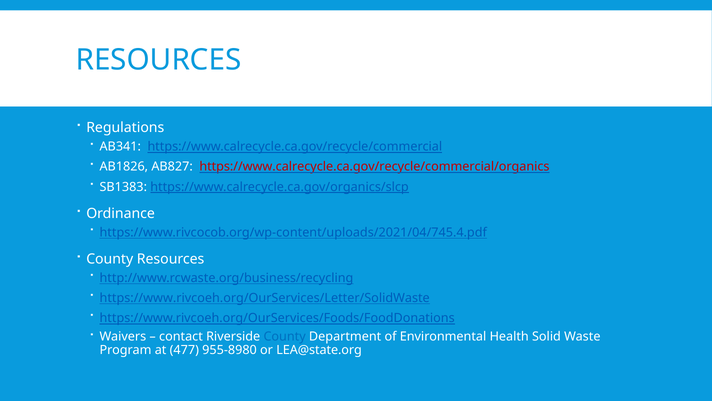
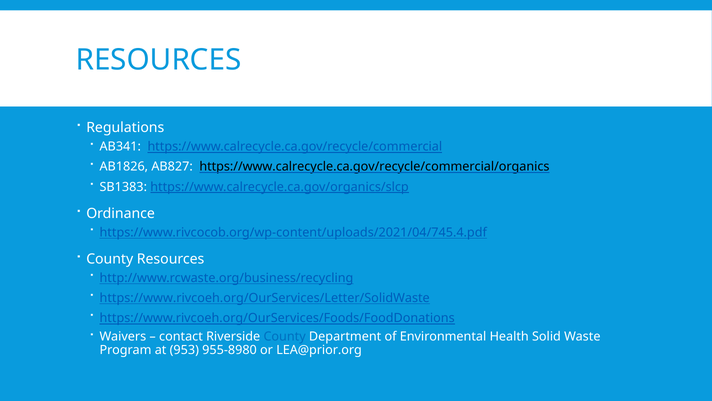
https://www.calrecycle.ca.gov/recycle/commercial/organics colour: red -> black
477: 477 -> 953
LEA@state.org: LEA@state.org -> LEA@prior.org
